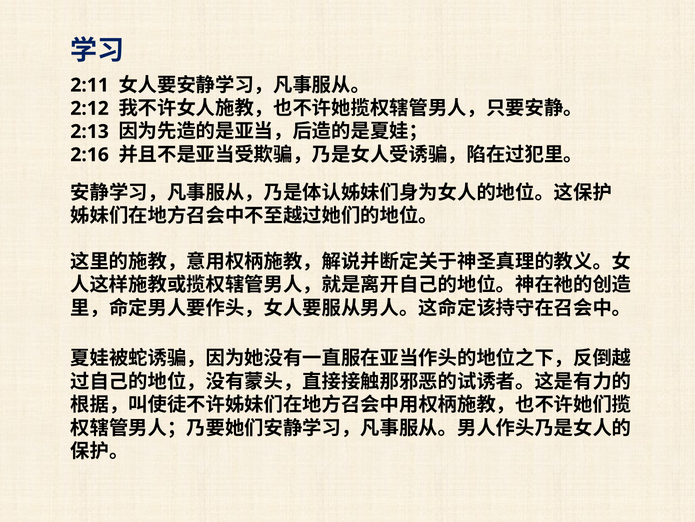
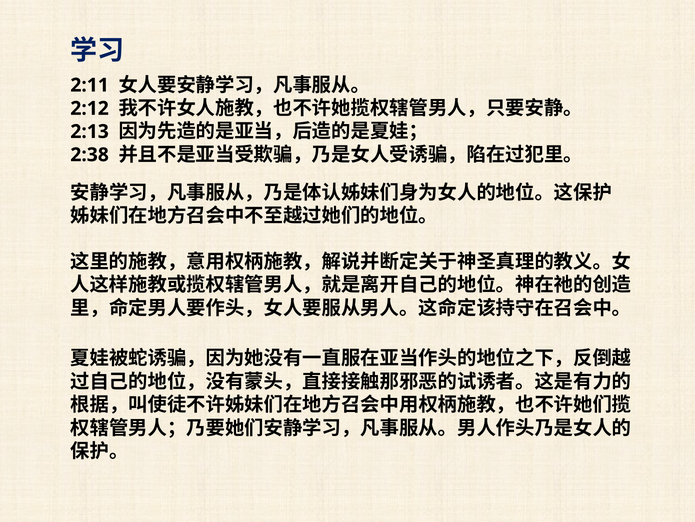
2:16: 2:16 -> 2:38
